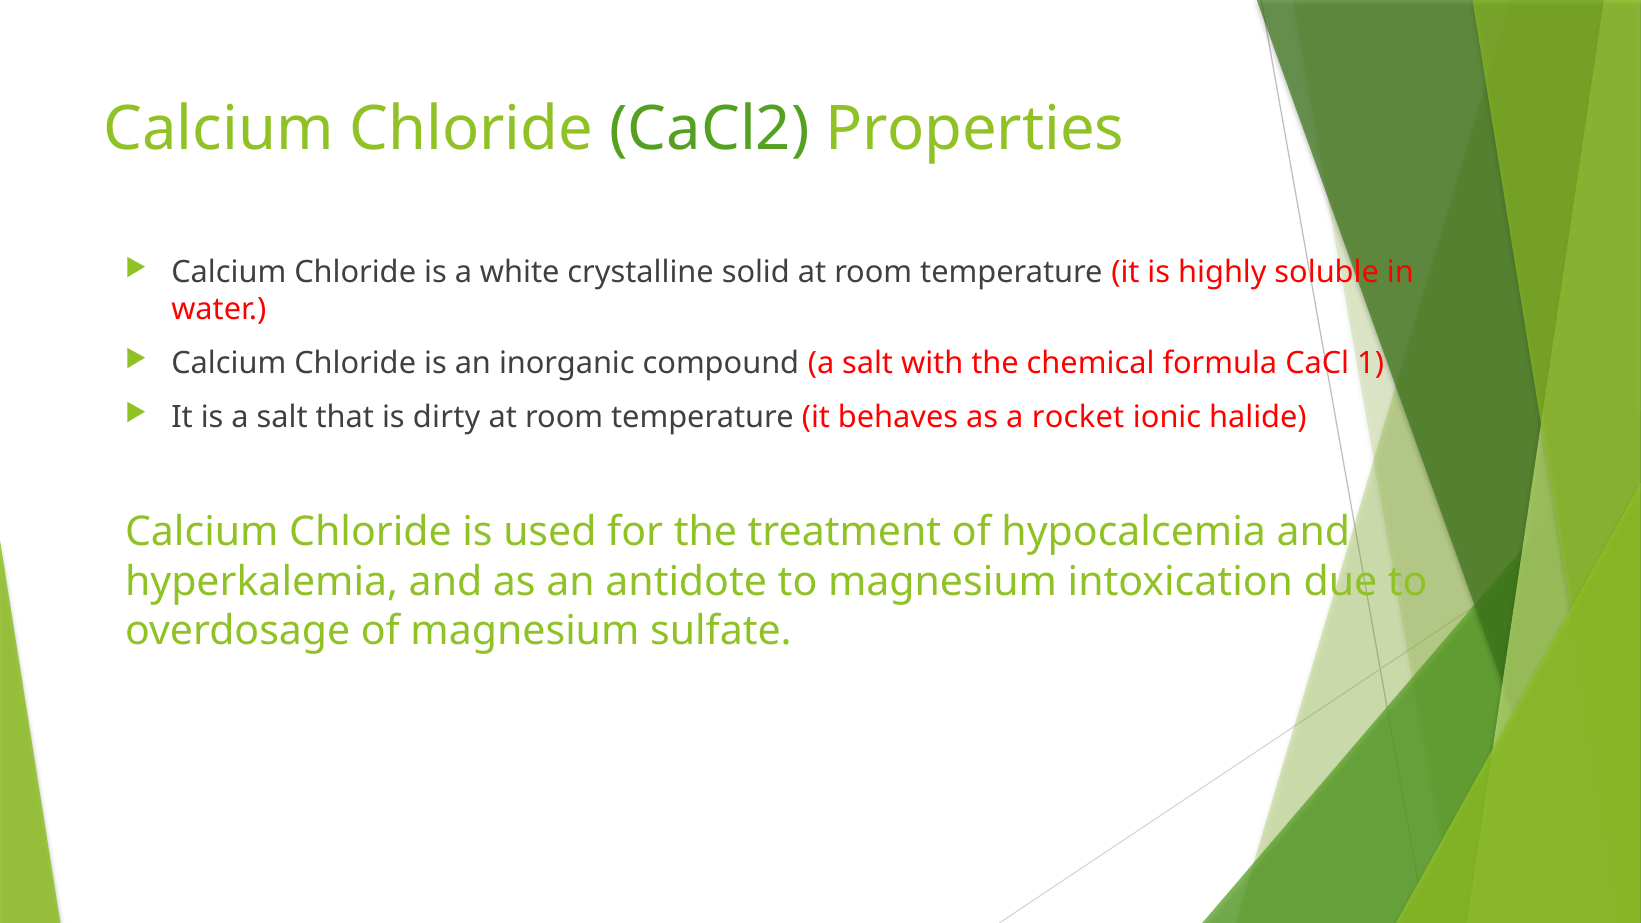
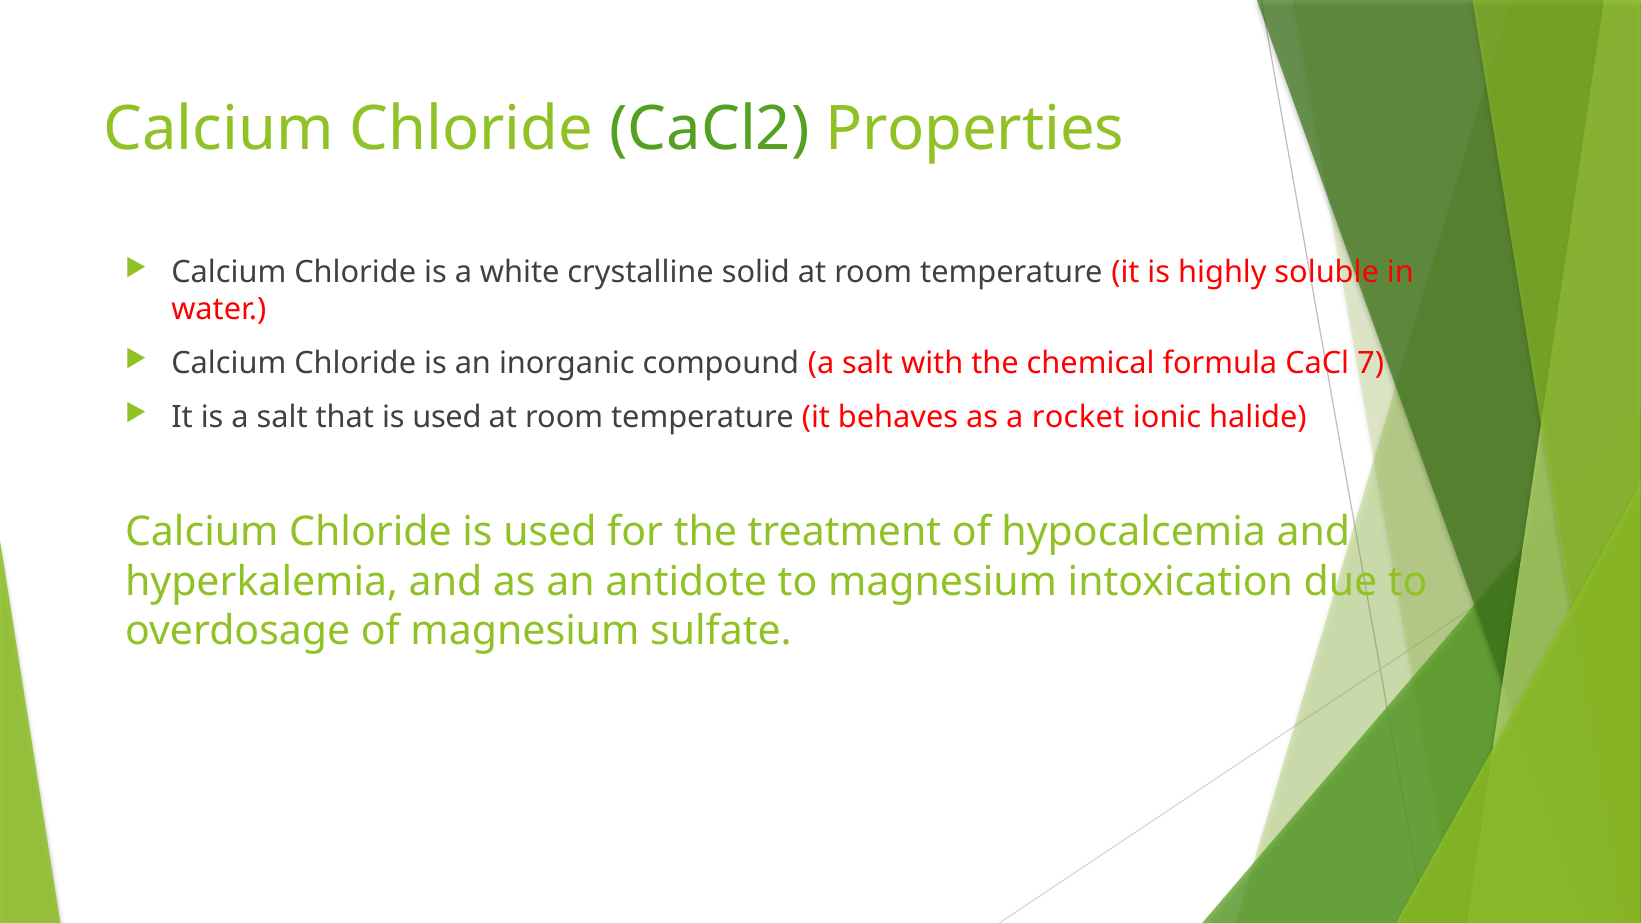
1: 1 -> 7
that is dirty: dirty -> used
